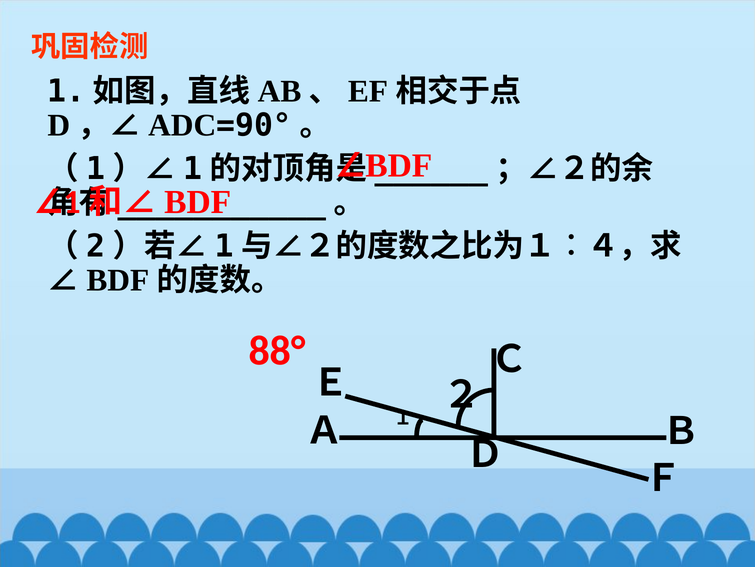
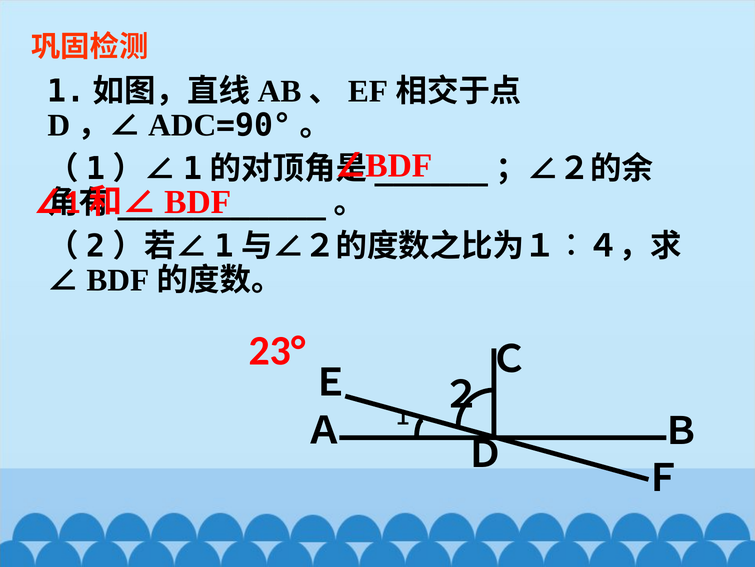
88°: 88° -> 23°
